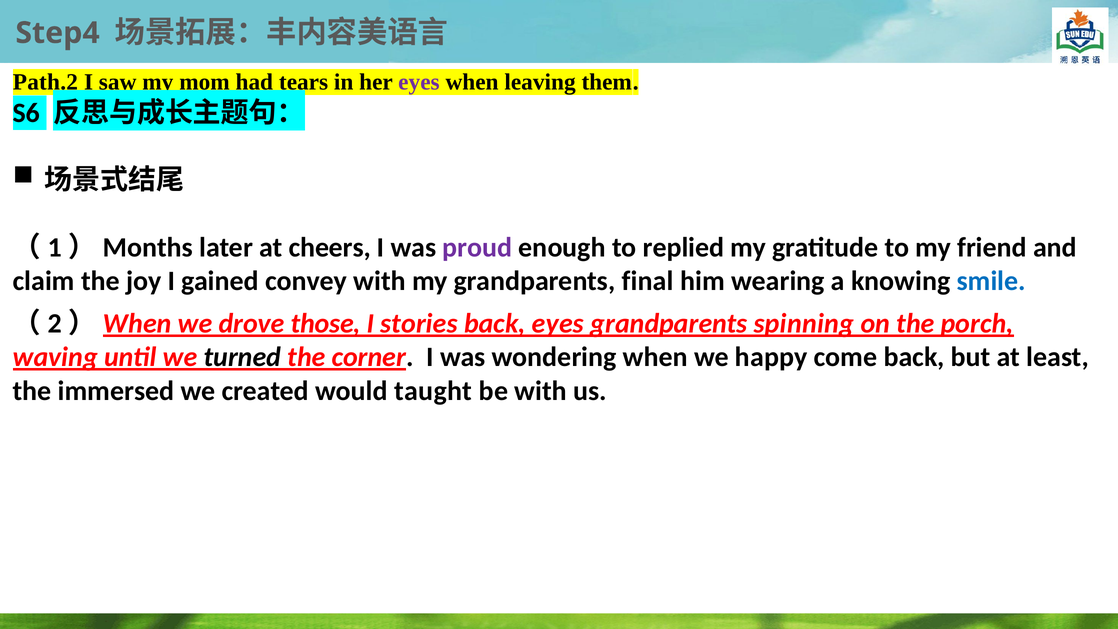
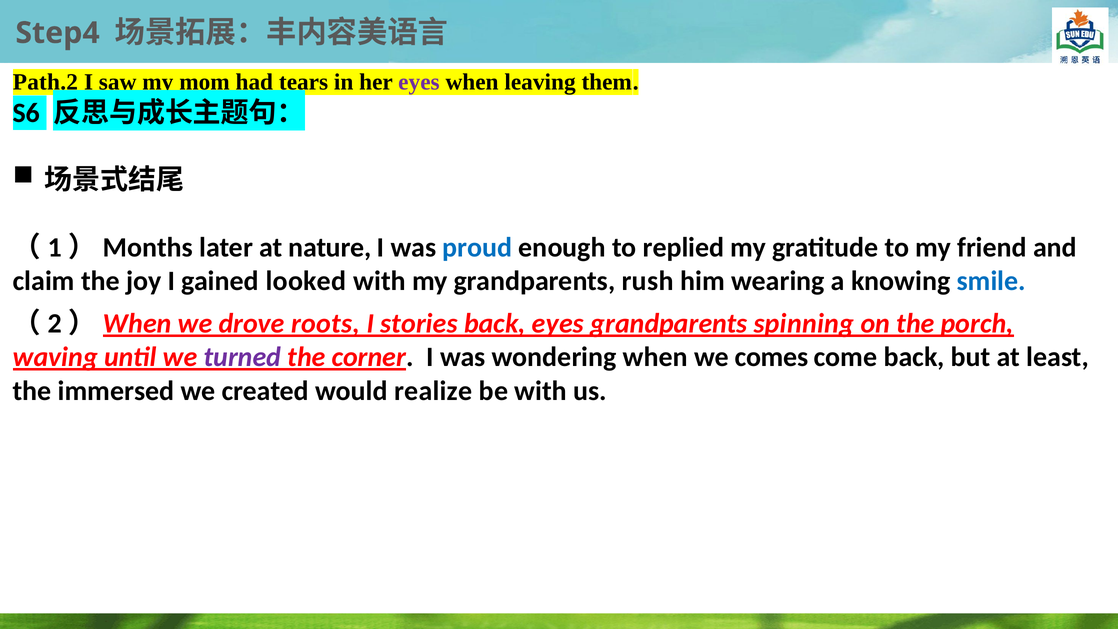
cheers: cheers -> nature
proud colour: purple -> blue
convey: convey -> looked
final: final -> rush
those: those -> roots
turned colour: black -> purple
happy: happy -> comes
taught: taught -> realize
